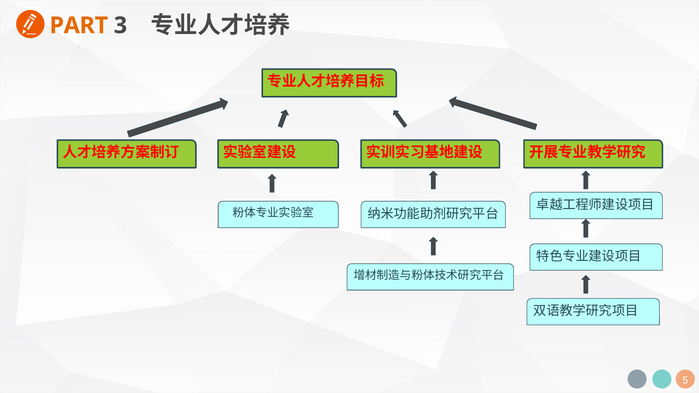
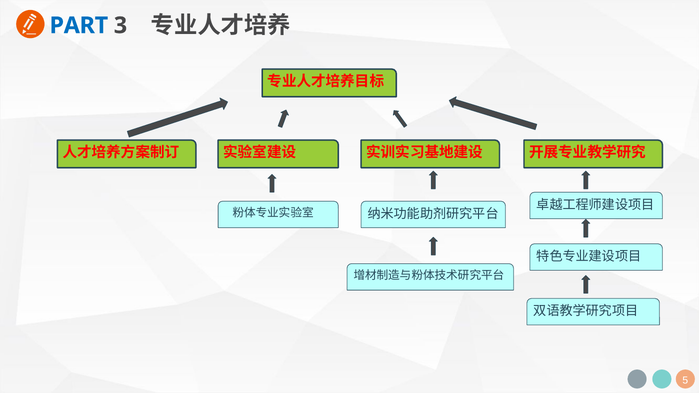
PART colour: orange -> blue
